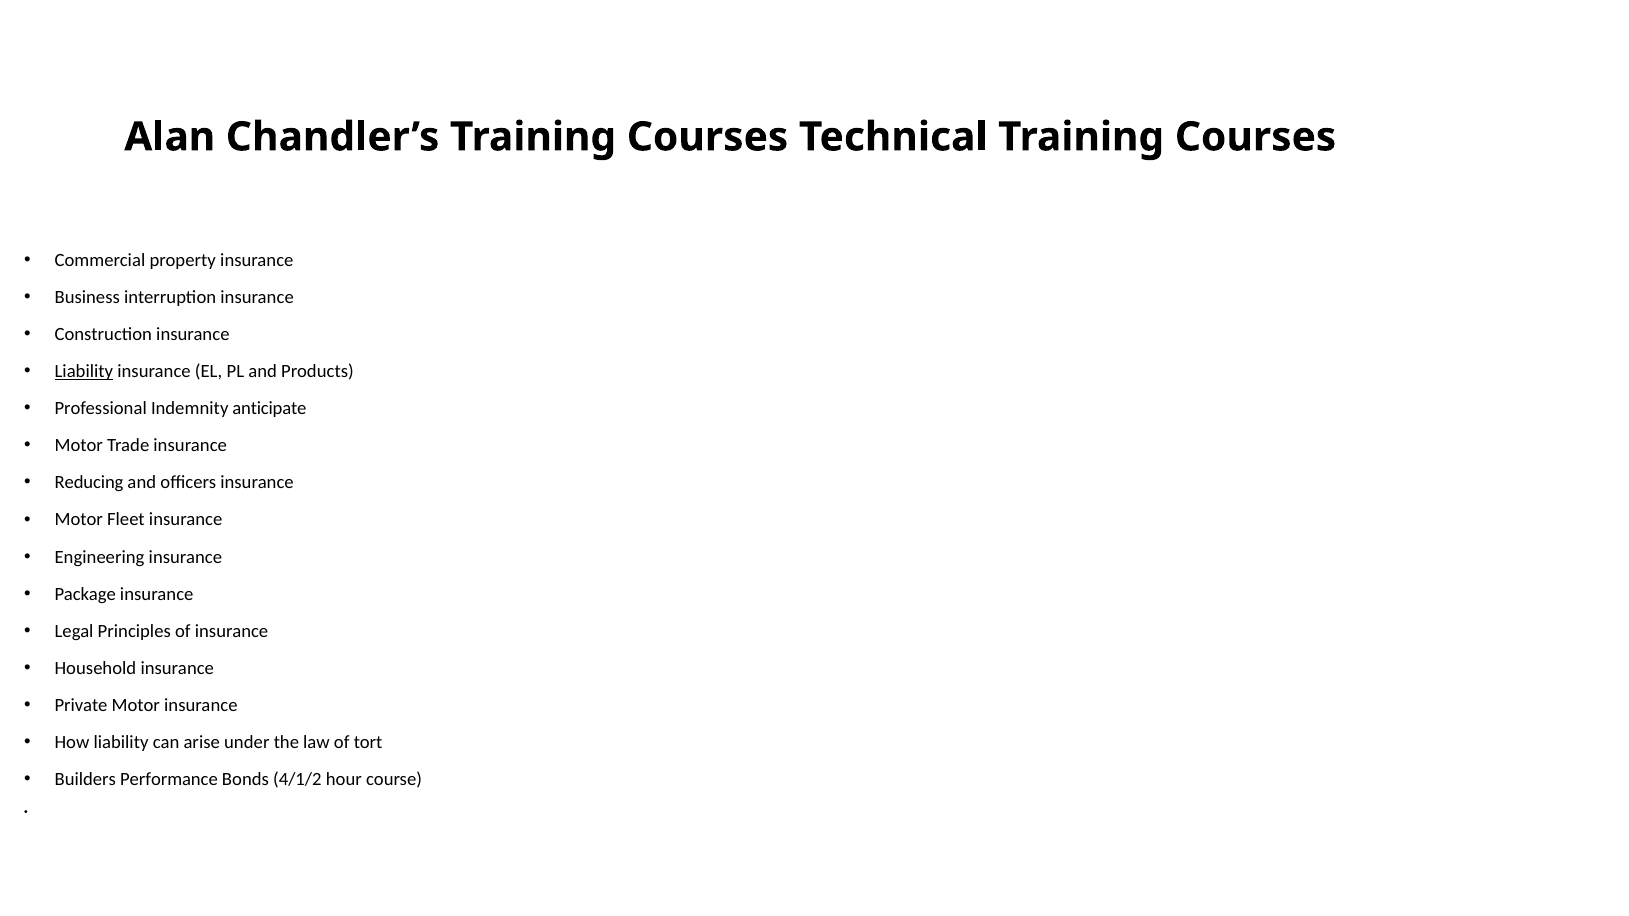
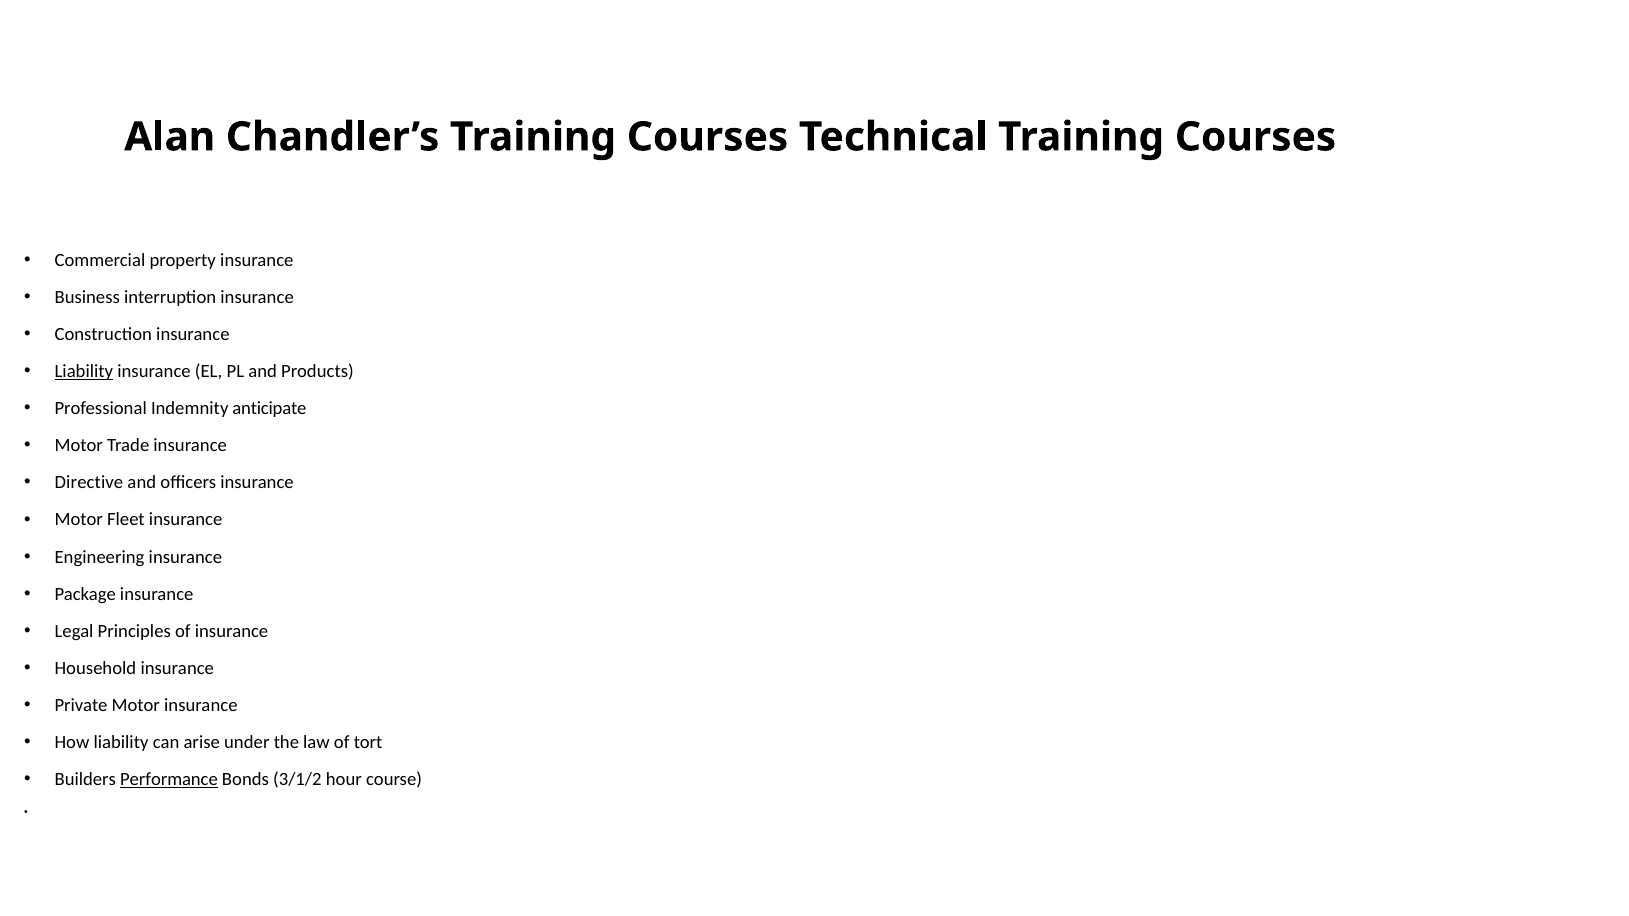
Reducing: Reducing -> Directive
Performance underline: none -> present
4/1/2: 4/1/2 -> 3/1/2
